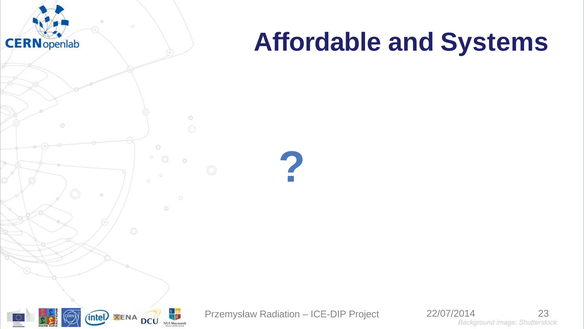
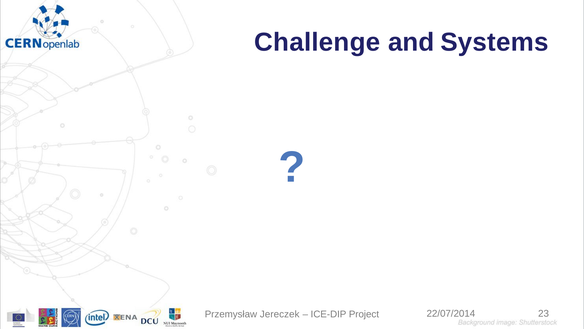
Affordable: Affordable -> Challenge
Radiation: Radiation -> Jereczek
